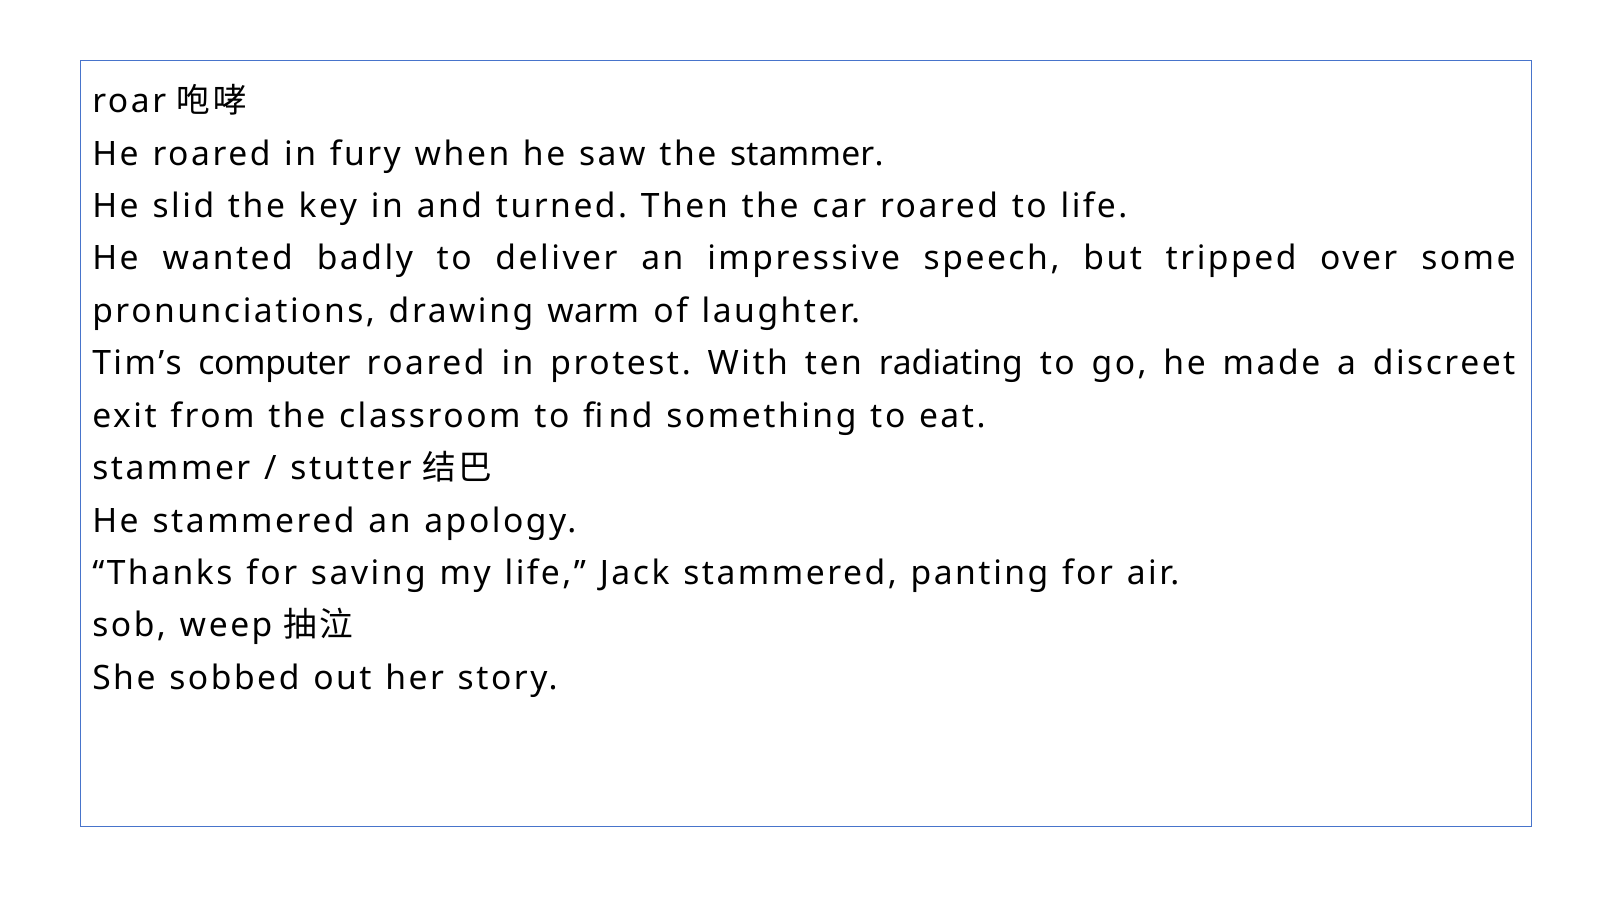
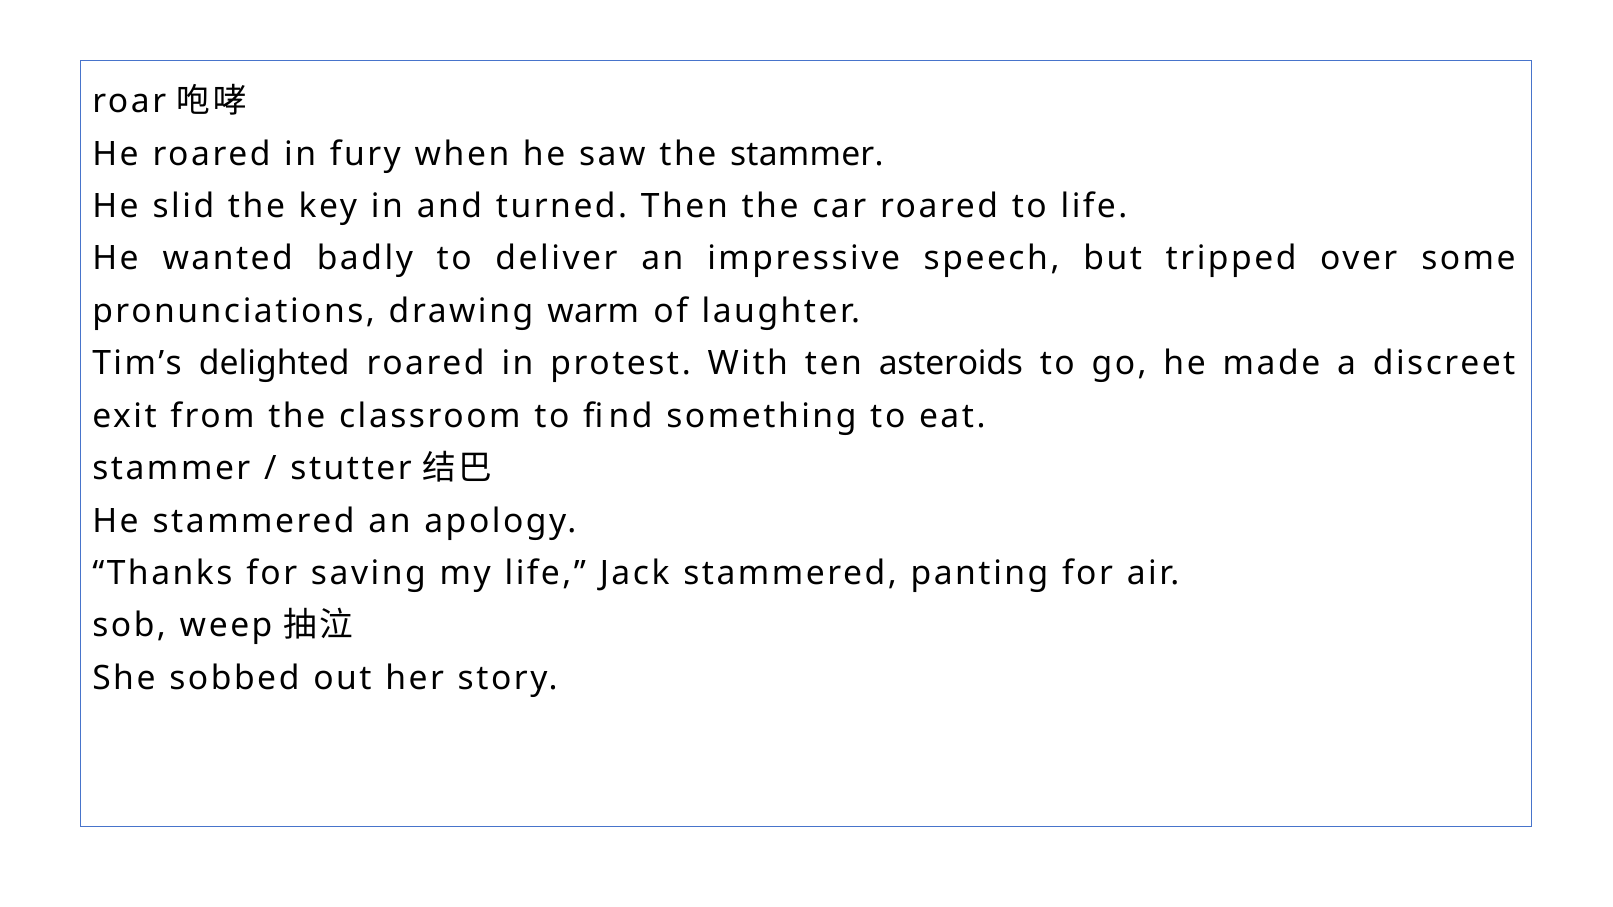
computer: computer -> delighted
radiating: radiating -> asteroids
